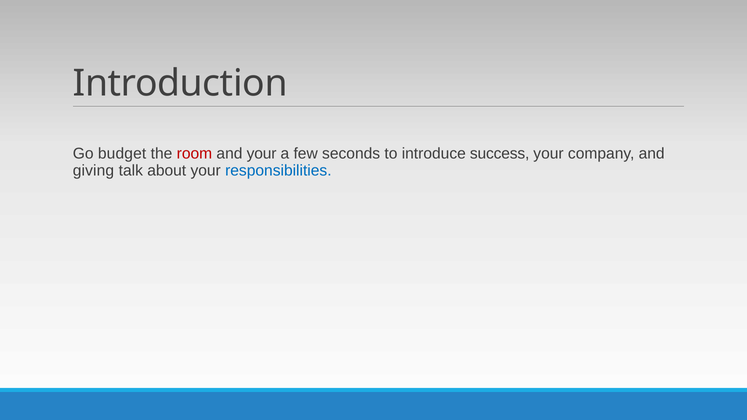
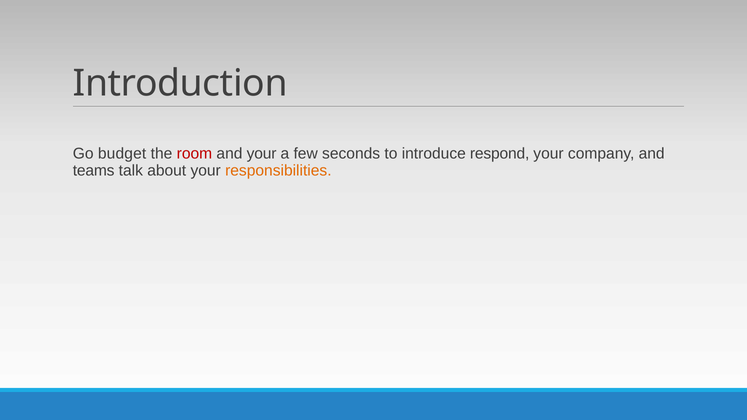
success: success -> respond
giving: giving -> teams
responsibilities colour: blue -> orange
